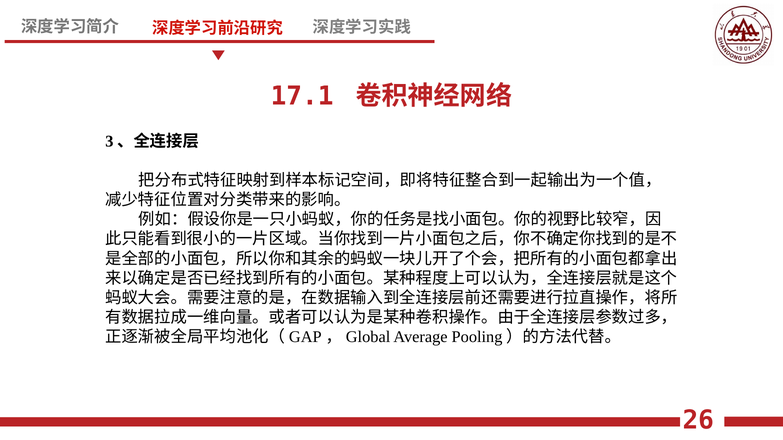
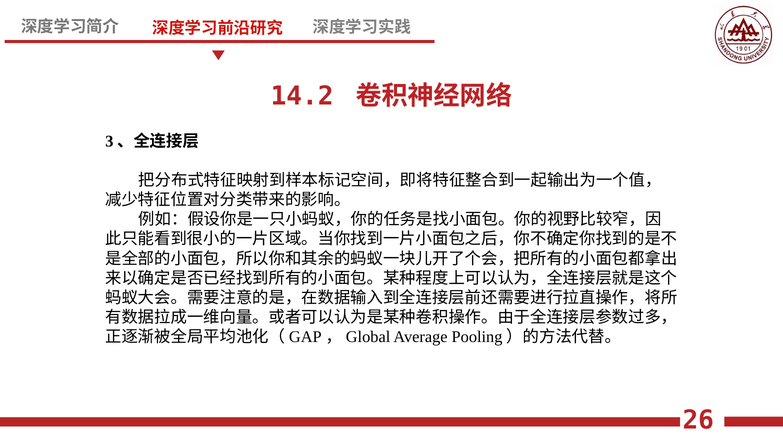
17.1: 17.1 -> 14.2
